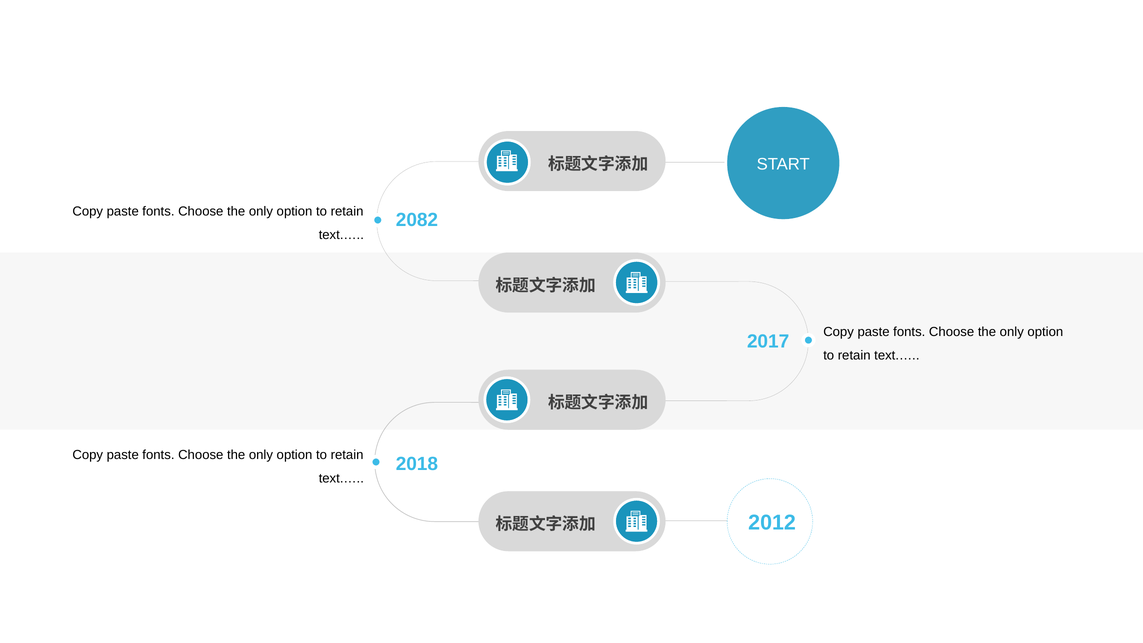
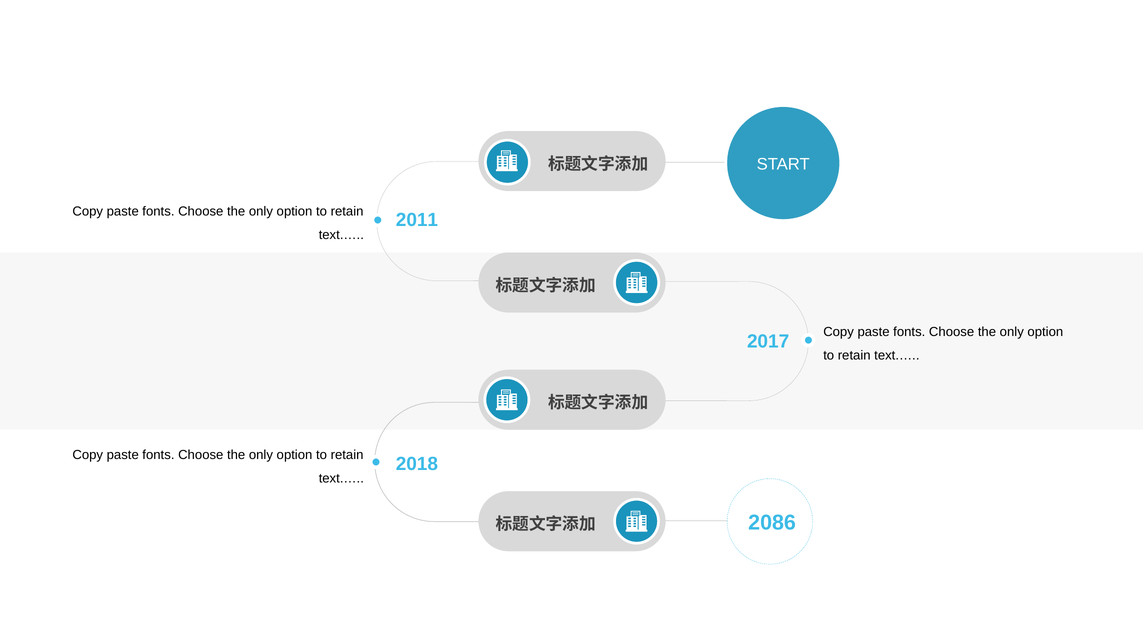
2082: 2082 -> 2011
2012: 2012 -> 2086
